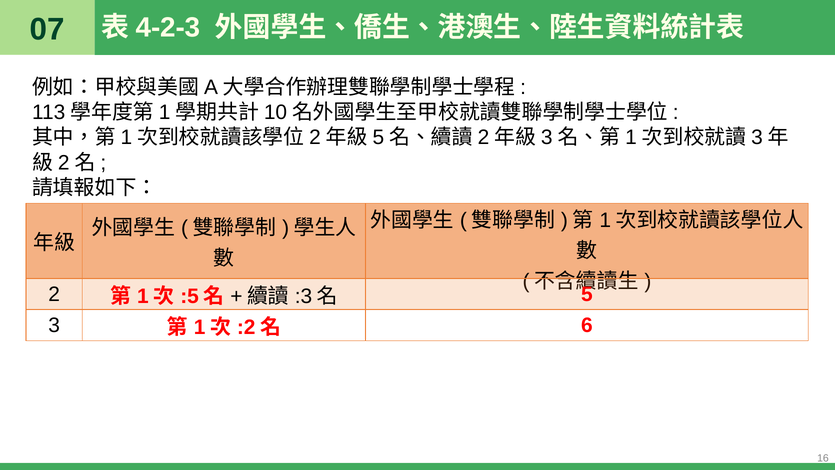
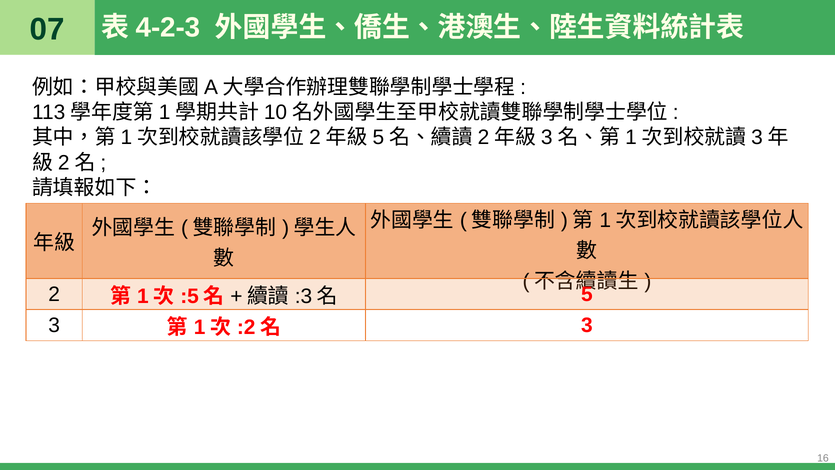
6 at (587, 325): 6 -> 3
